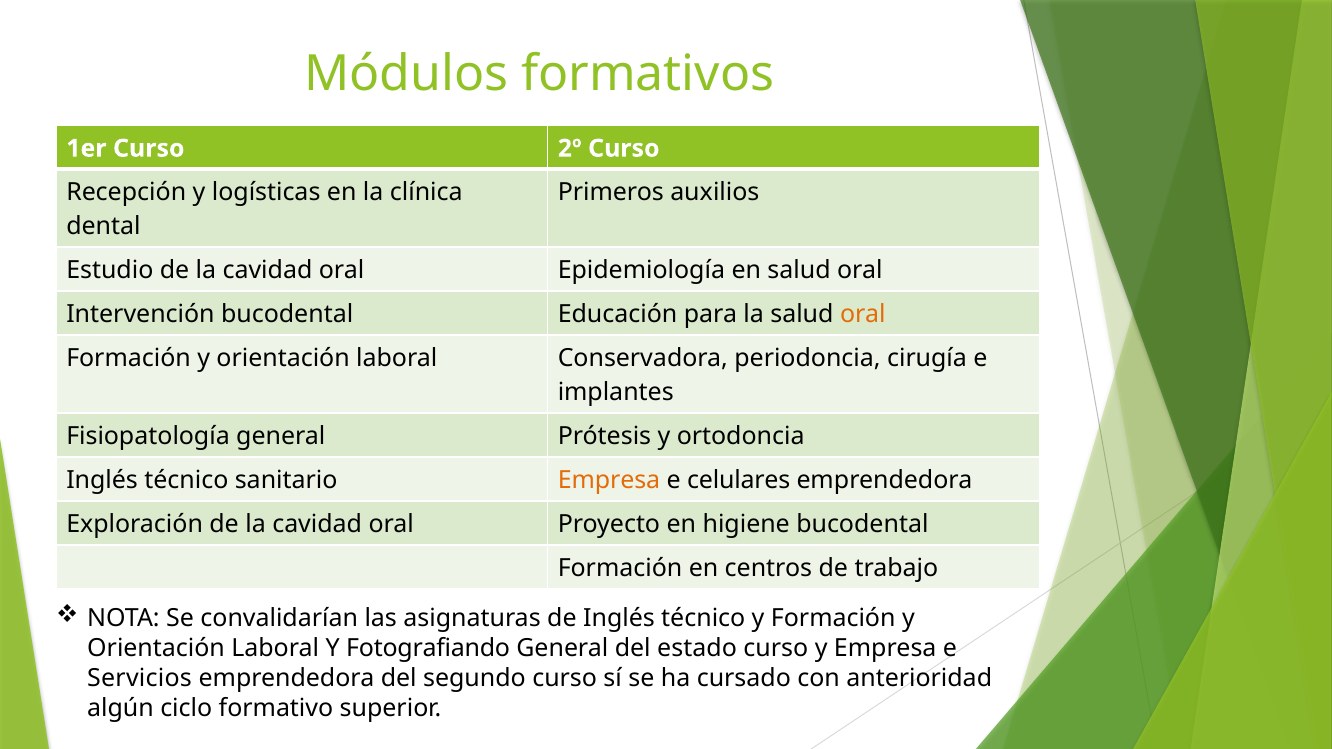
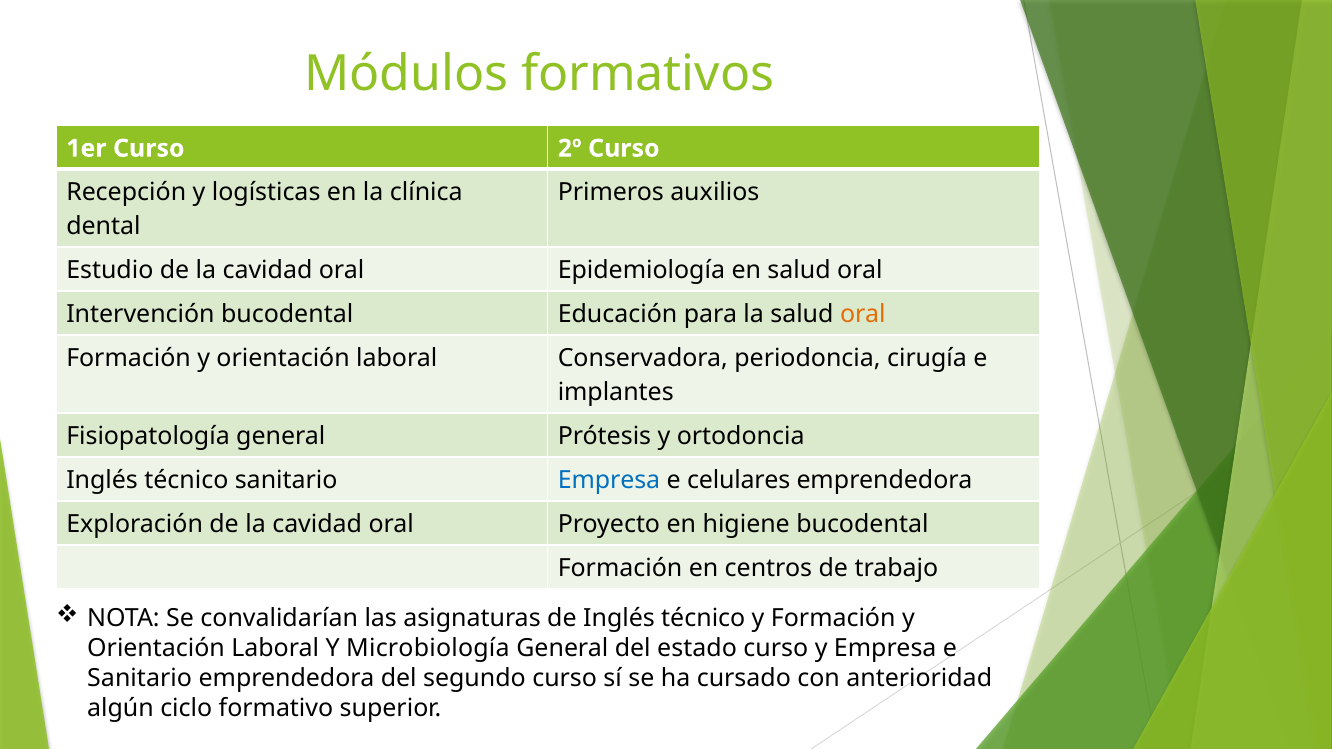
Empresa at (609, 480) colour: orange -> blue
Fotografiando: Fotografiando -> Microbiología
Servicios at (140, 678): Servicios -> Sanitario
